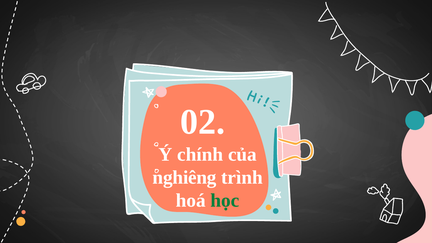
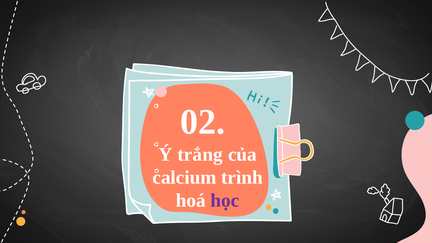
chính: chính -> trắng
nghiêng: nghiêng -> calcium
học colour: green -> purple
